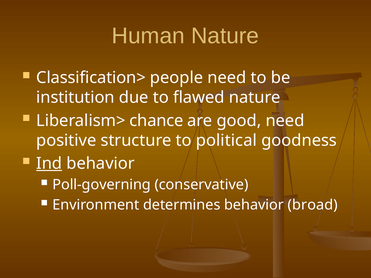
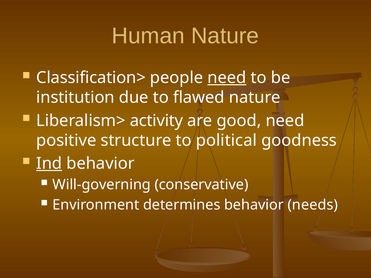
need at (227, 78) underline: none -> present
chance: chance -> activity
Poll-governing: Poll-governing -> Will-governing
broad: broad -> needs
